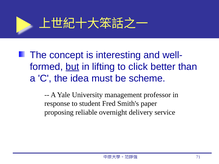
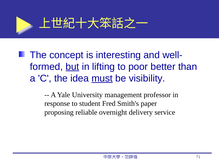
click: click -> poor
must underline: none -> present
scheme: scheme -> visibility
